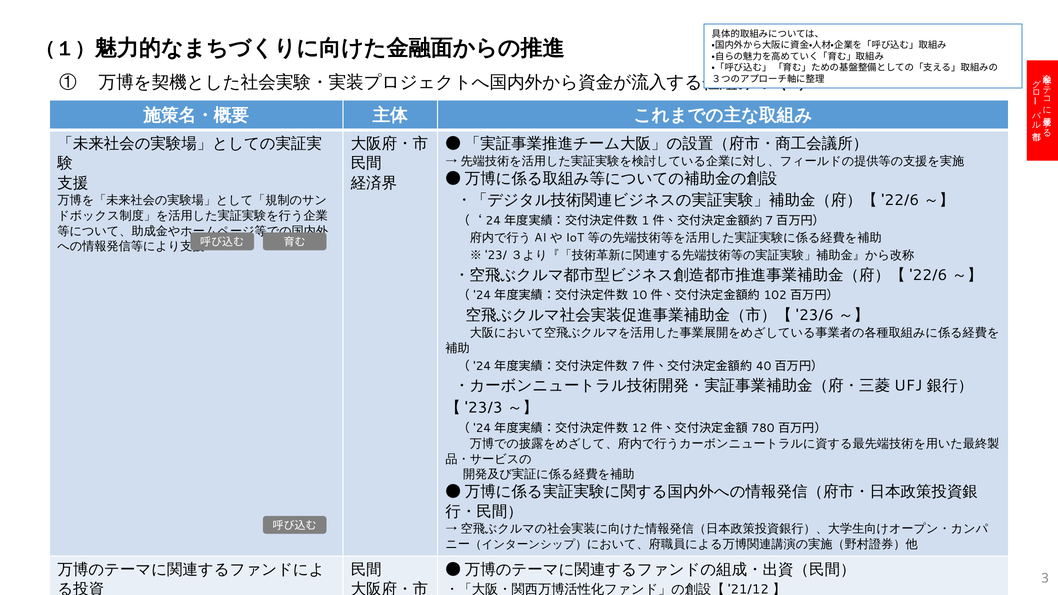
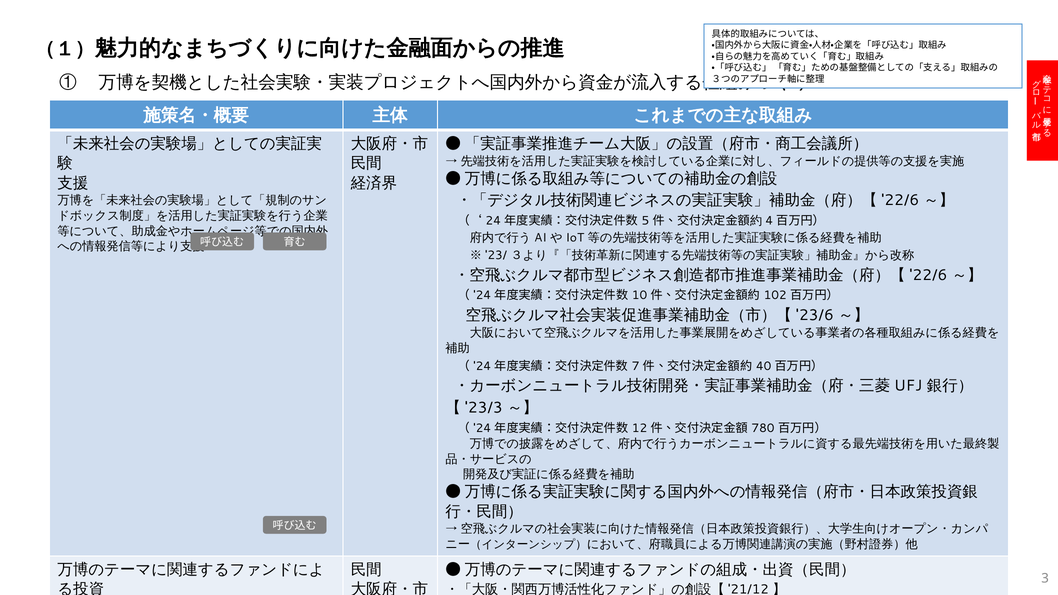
1: 1 -> 5
7 at (769, 221): 7 -> 4
